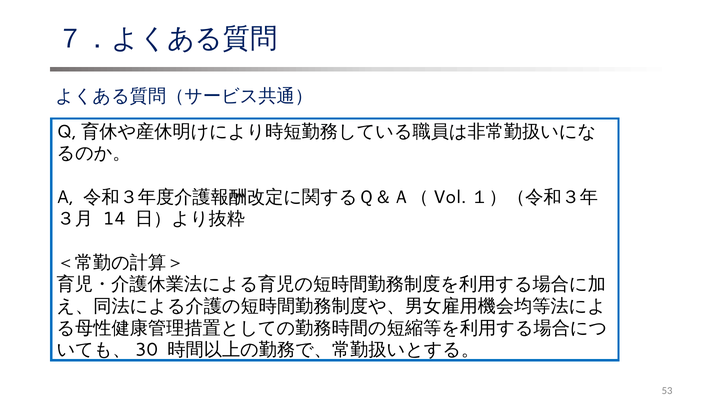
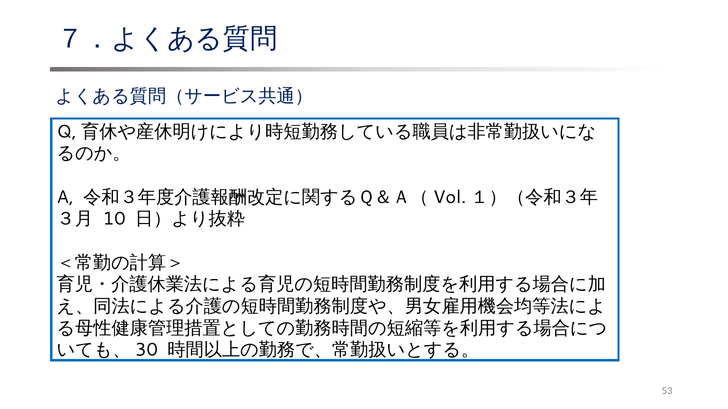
14: 14 -> 10
